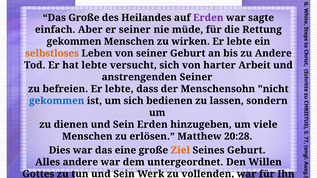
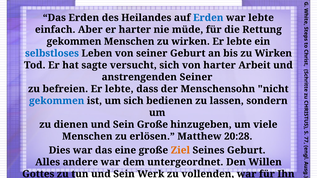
Das Große: Große -> Erden
Erden at (208, 18) colour: purple -> blue
war sagte: sagte -> lebte
er seiner: seiner -> harter
selbstloses colour: orange -> blue
bis zu Andere: Andere -> Wirken
hat lebte: lebte -> sagte
Sein Erden: Erden -> Große
